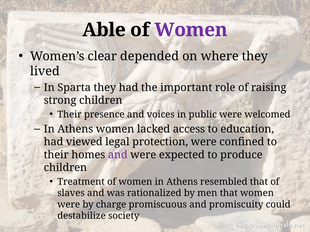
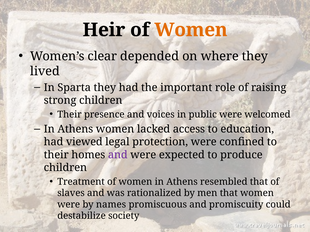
Able: Able -> Heir
Women at (191, 30) colour: purple -> orange
charge: charge -> names
